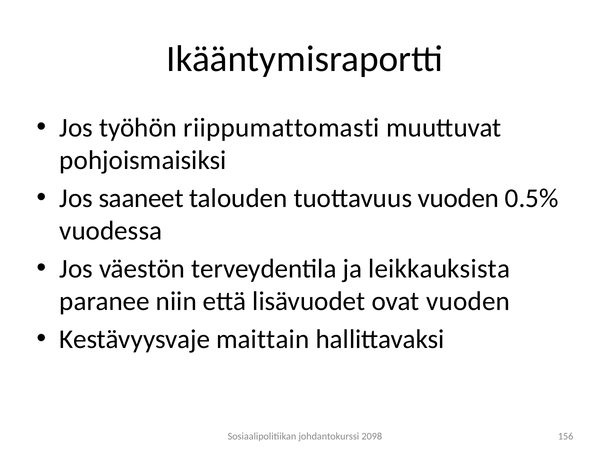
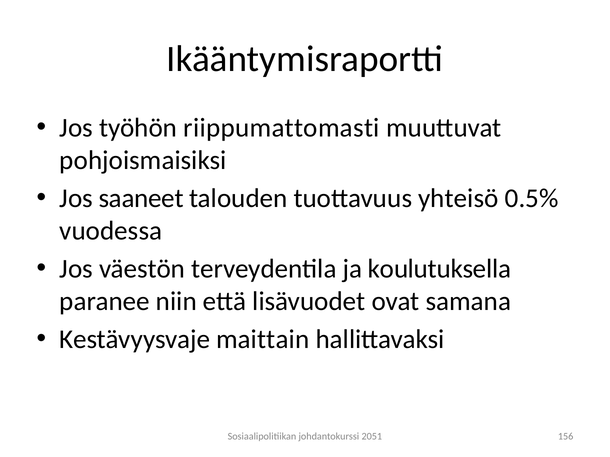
tuottavuus vuoden: vuoden -> yhteisö
leikkauksista: leikkauksista -> koulutuksella
ovat vuoden: vuoden -> samana
2098: 2098 -> 2051
